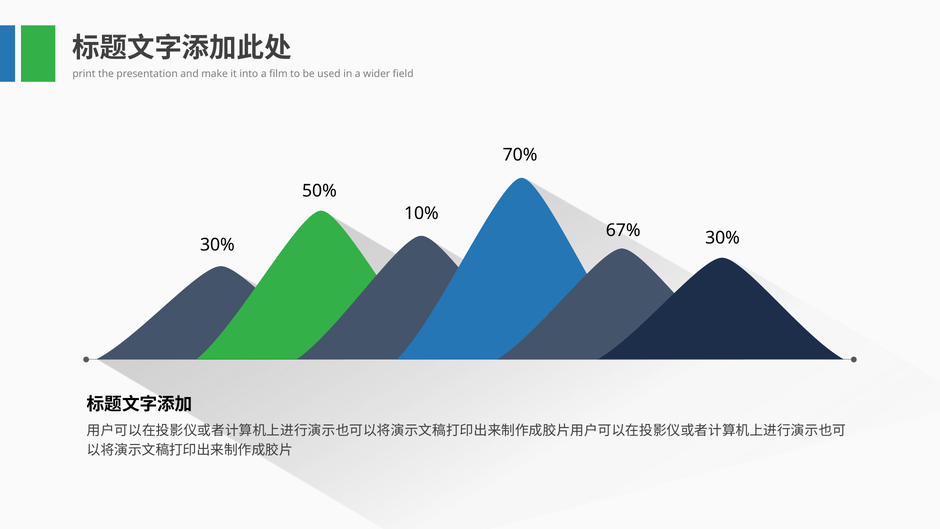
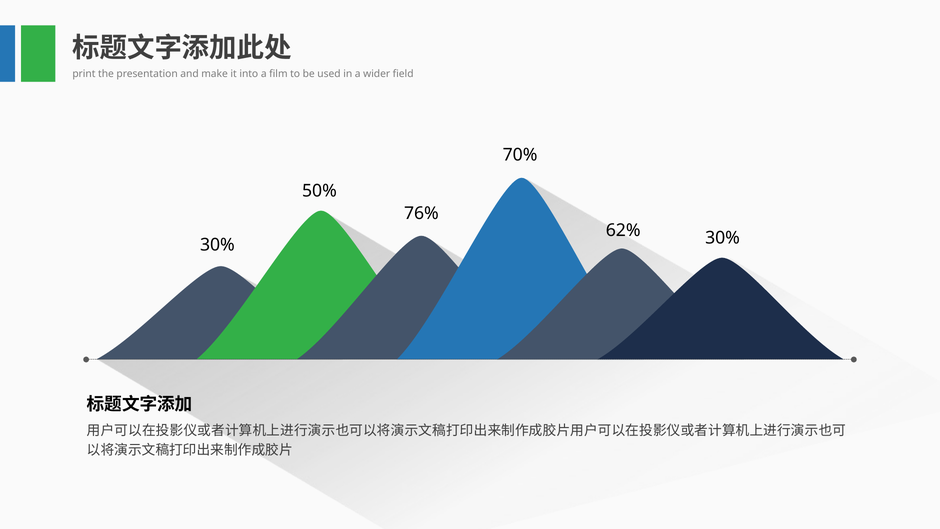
10%: 10% -> 76%
67%: 67% -> 62%
